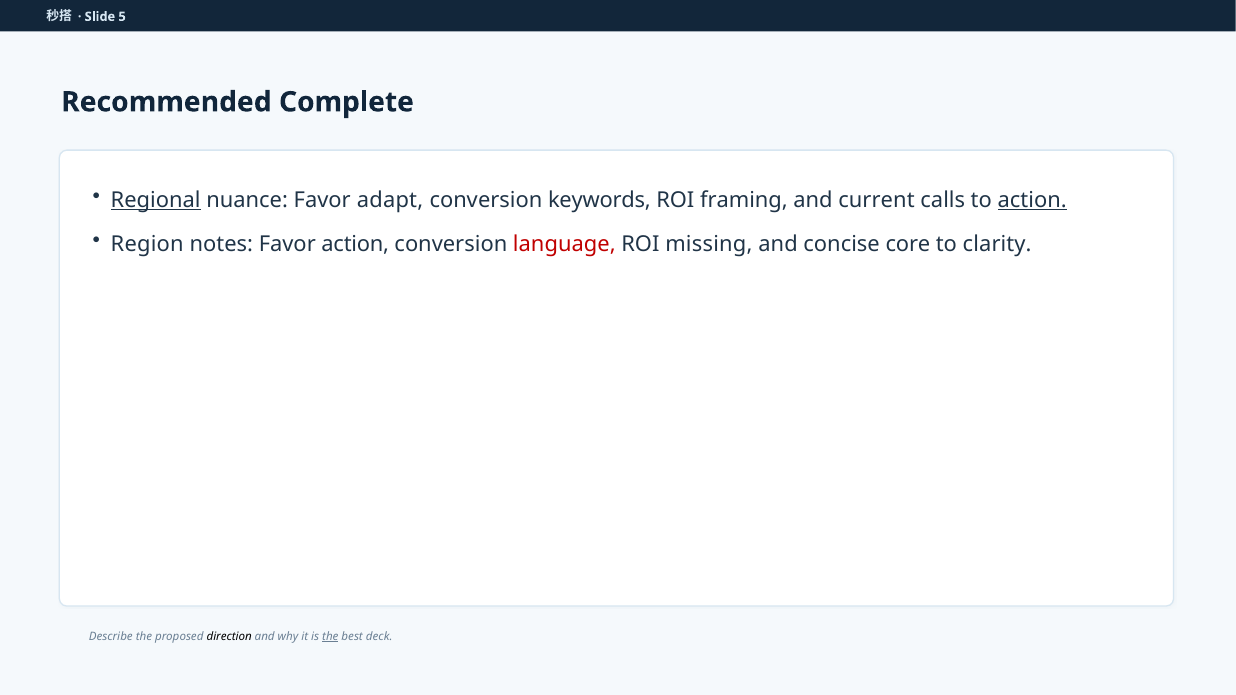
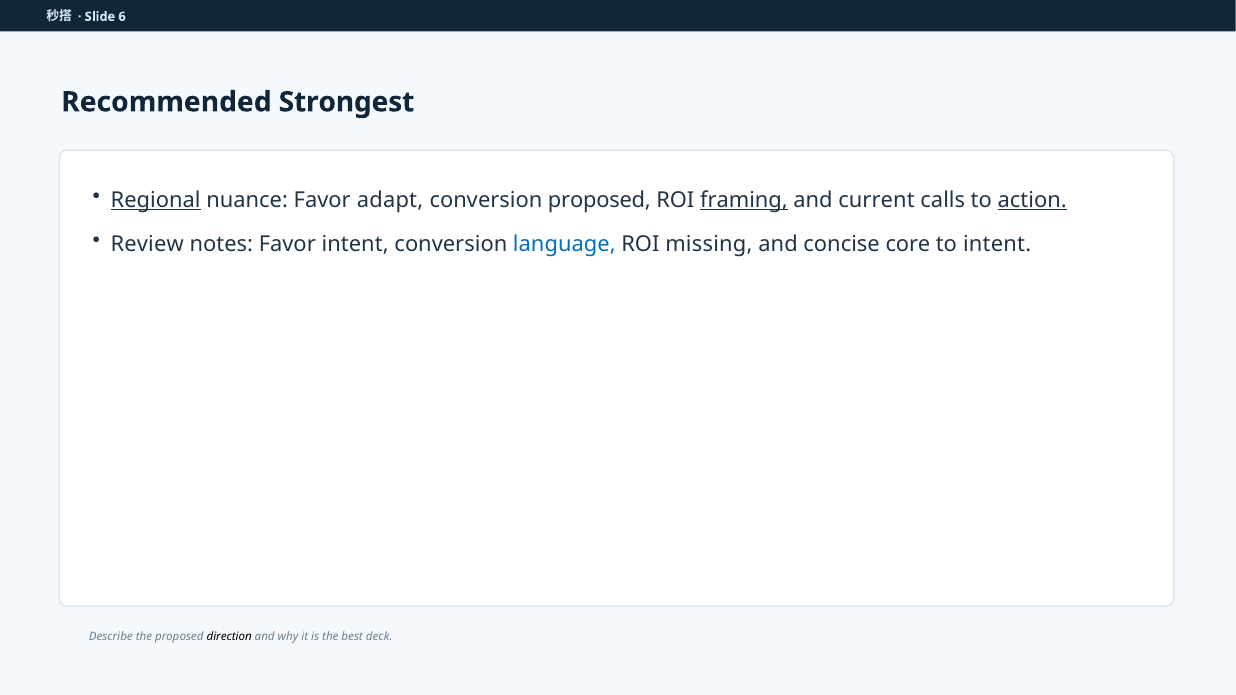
5: 5 -> 6
Complete: Complete -> Strongest
conversion keywords: keywords -> proposed
framing underline: none -> present
Region: Region -> Review
Favor action: action -> intent
language colour: red -> blue
to clarity: clarity -> intent
the at (330, 637) underline: present -> none
